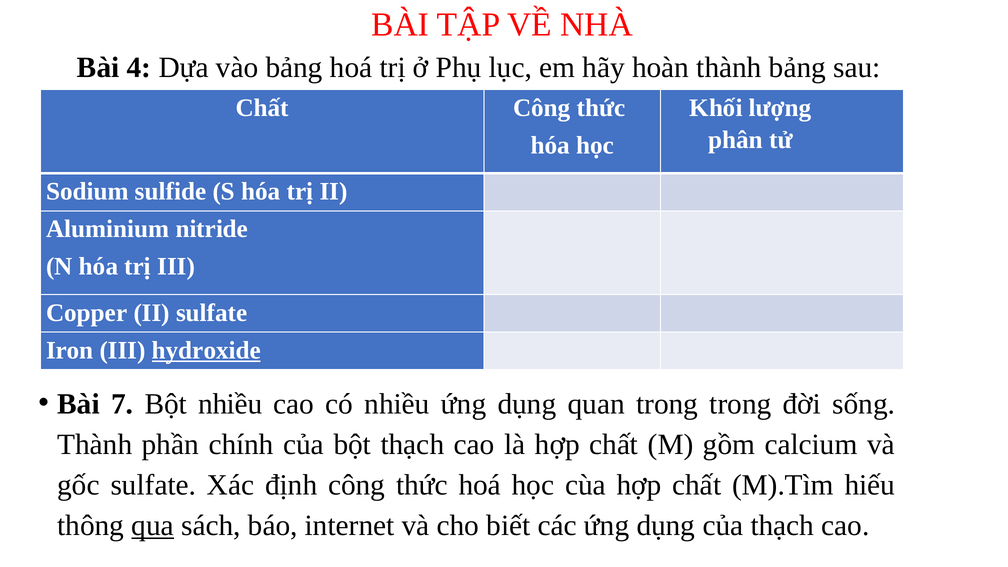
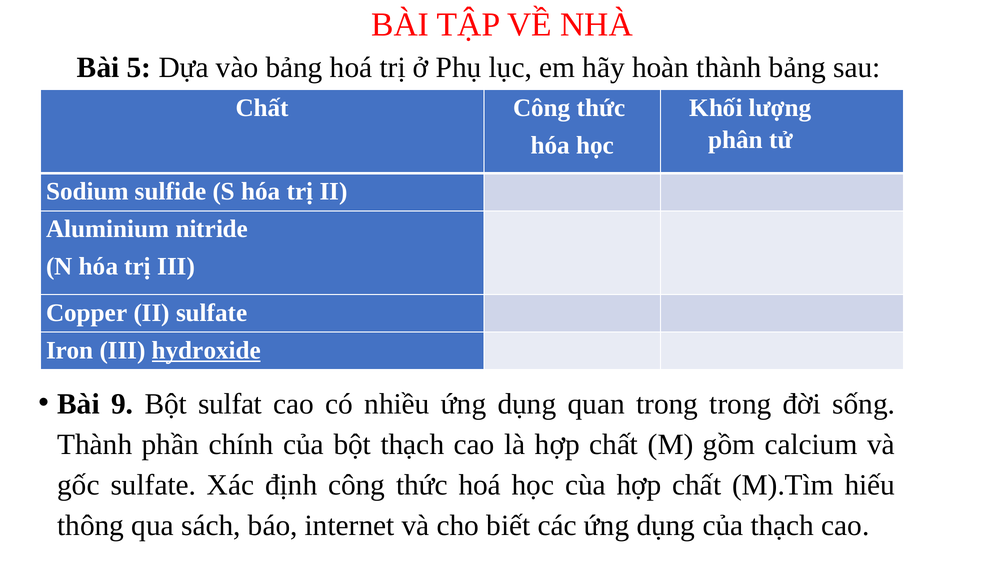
4: 4 -> 5
7: 7 -> 9
Bột nhiều: nhiều -> sulfat
qua underline: present -> none
